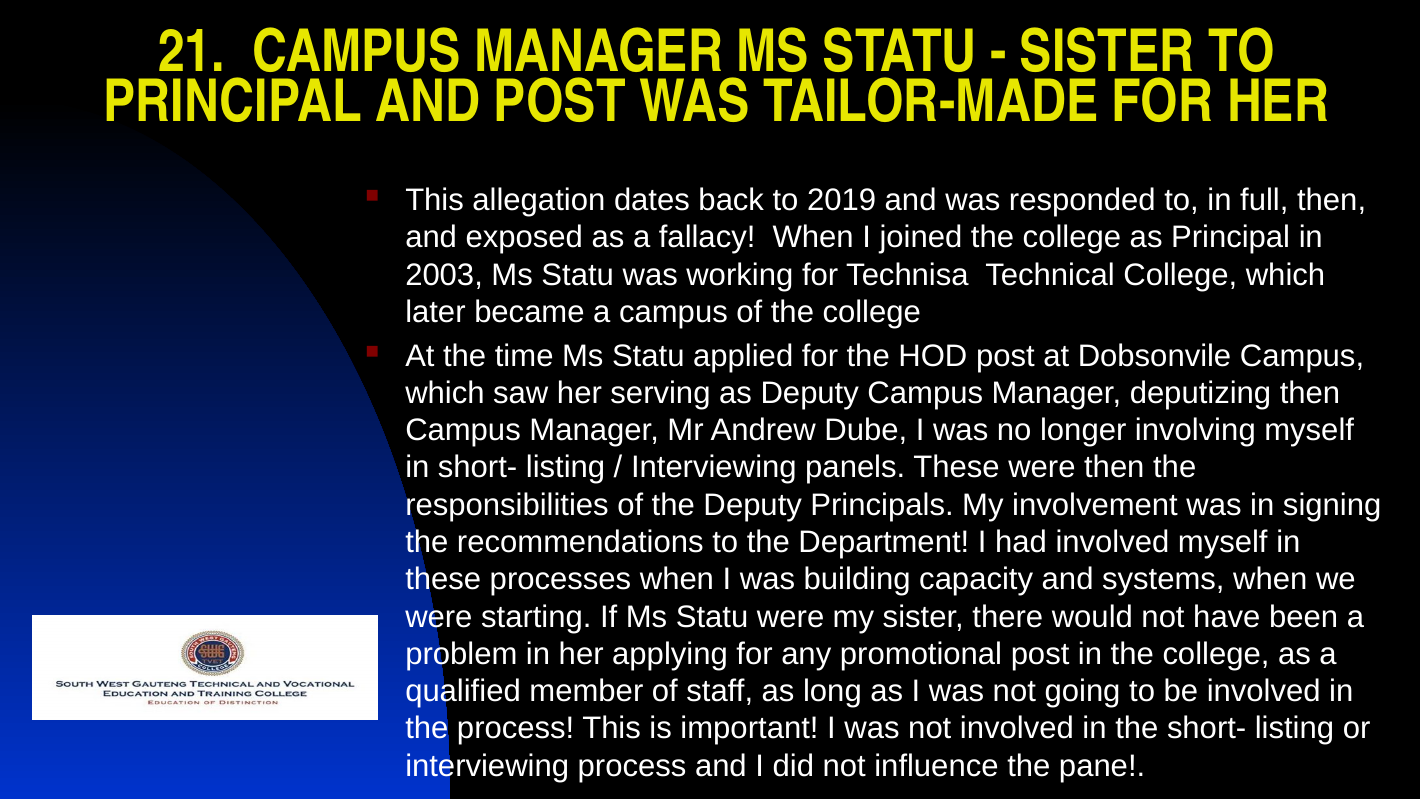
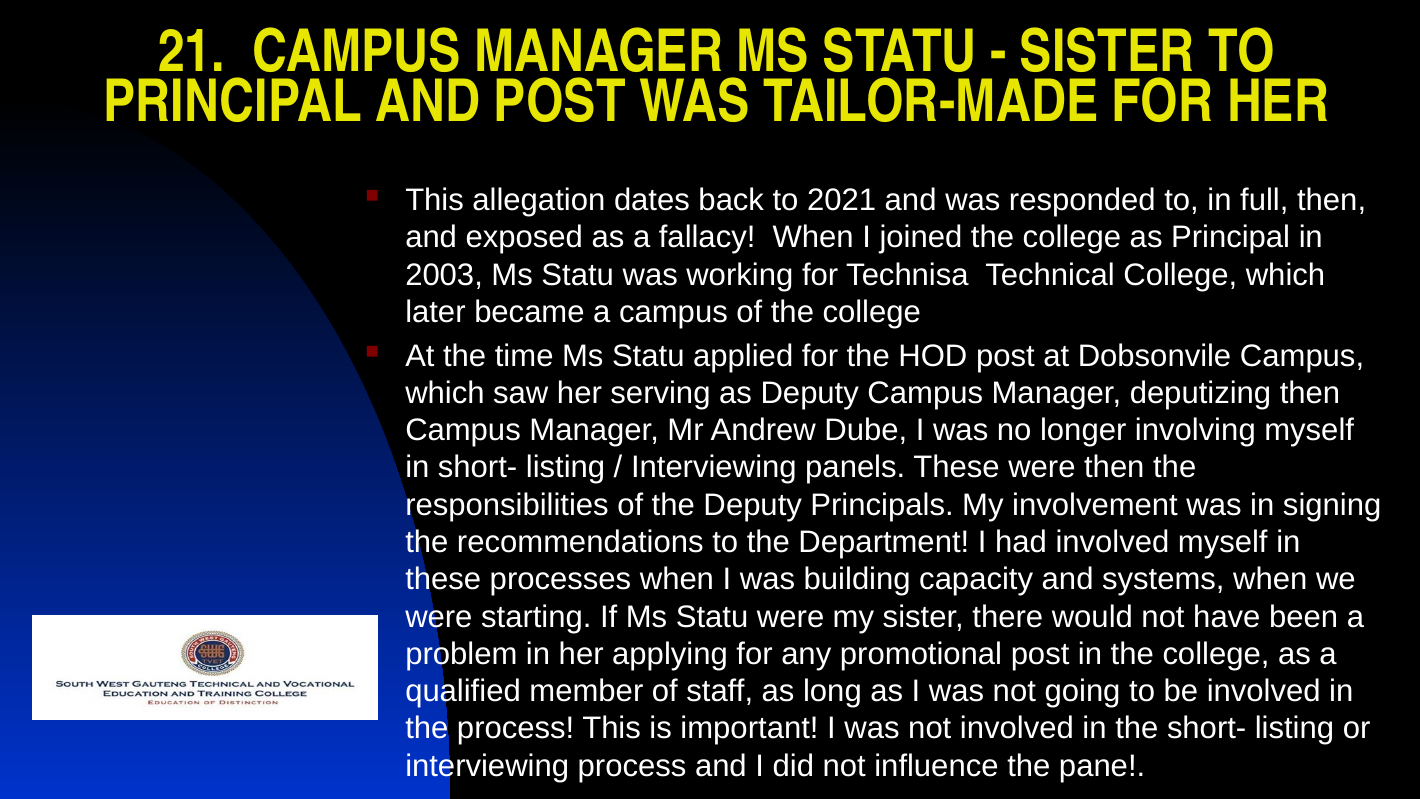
2019: 2019 -> 2021
